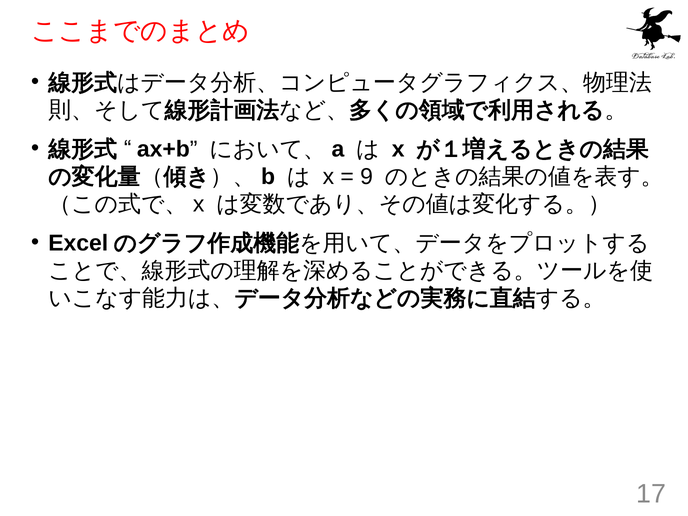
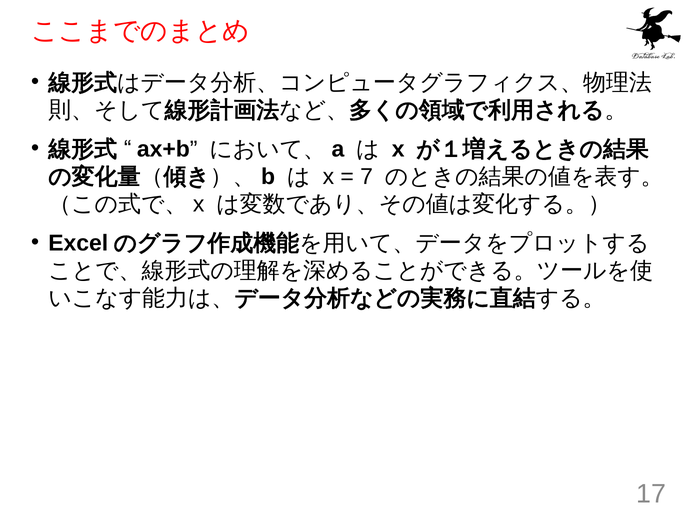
9: 9 -> 7
